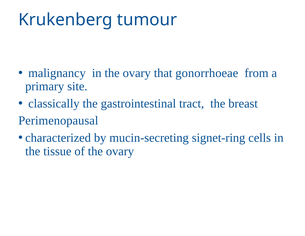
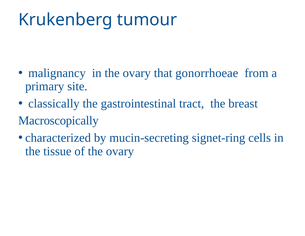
Perimenopausal: Perimenopausal -> Macroscopically
